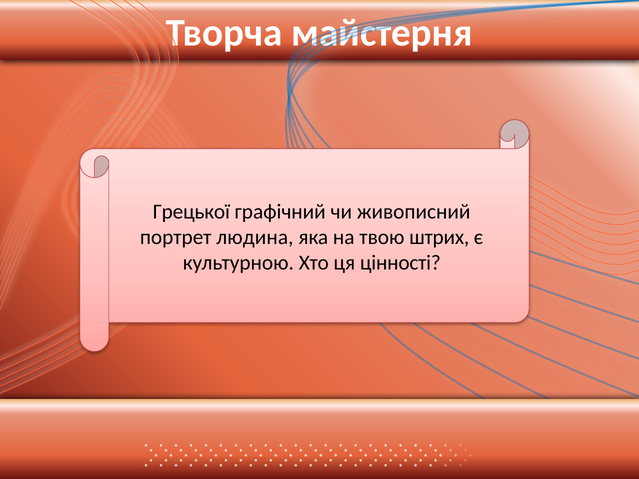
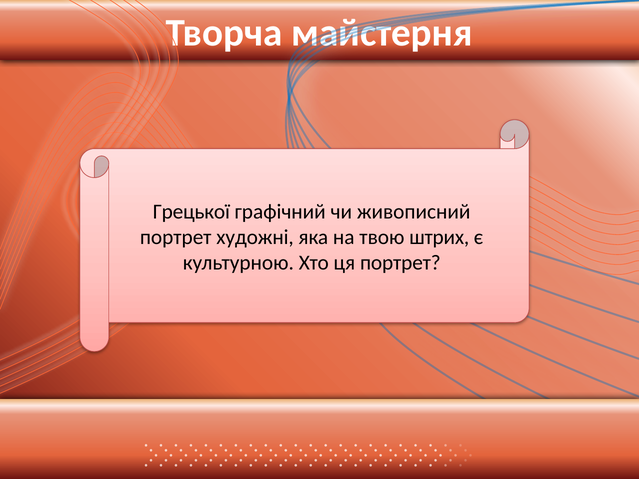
людина: людина -> художні
ця цінності: цінності -> портрет
